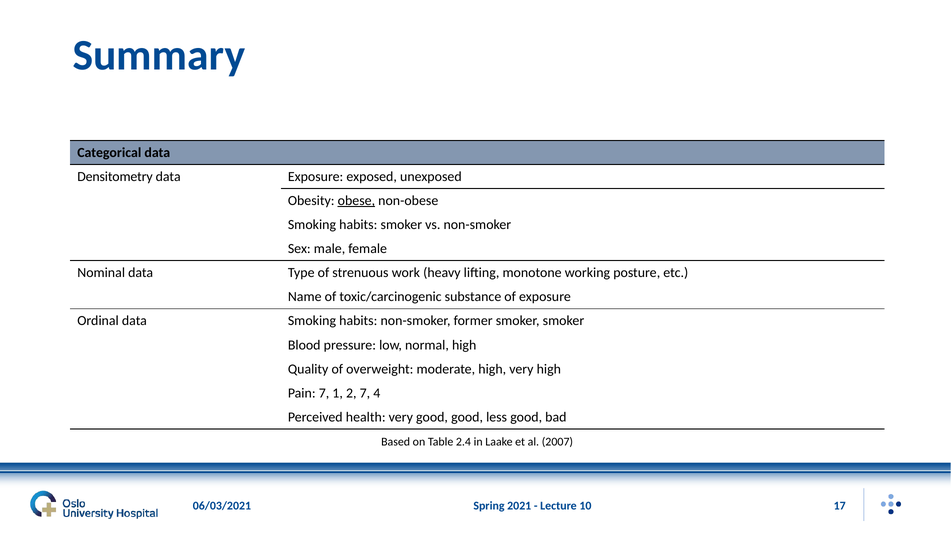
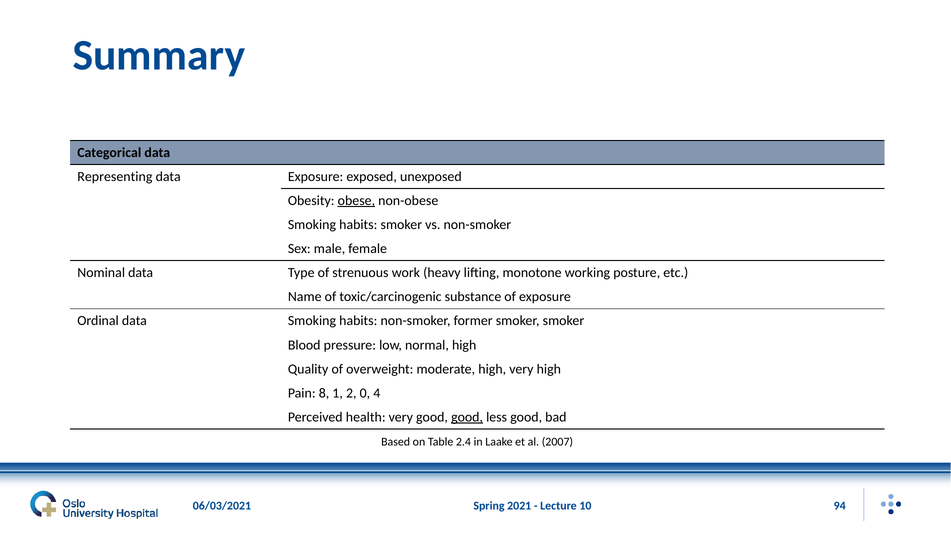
Densitometry: Densitometry -> Representing
Pain 7: 7 -> 8
2 7: 7 -> 0
good at (467, 417) underline: none -> present
17: 17 -> 94
